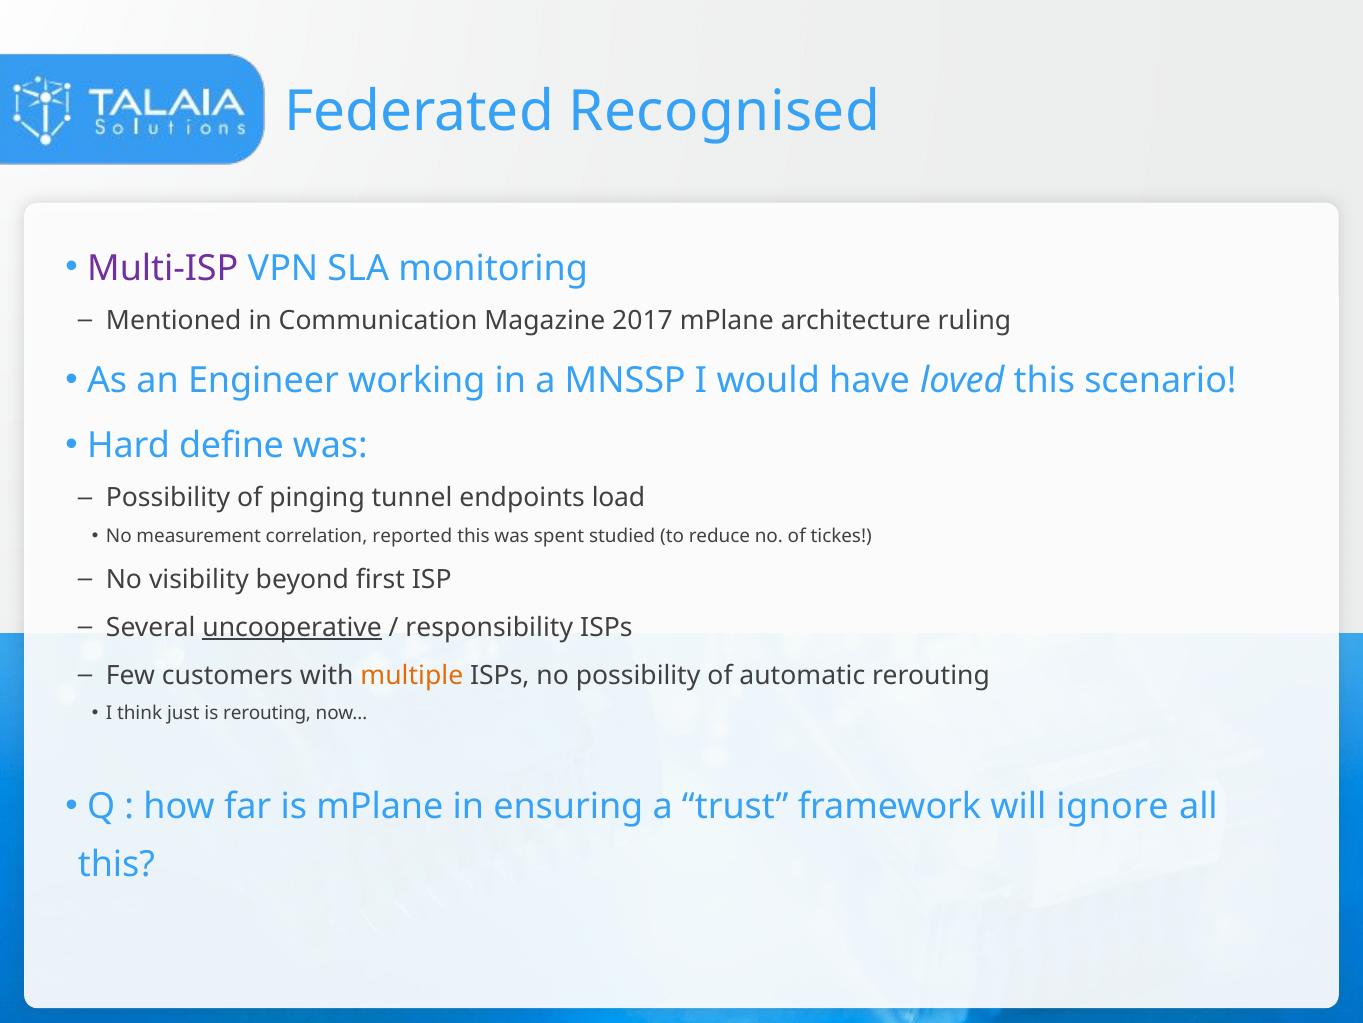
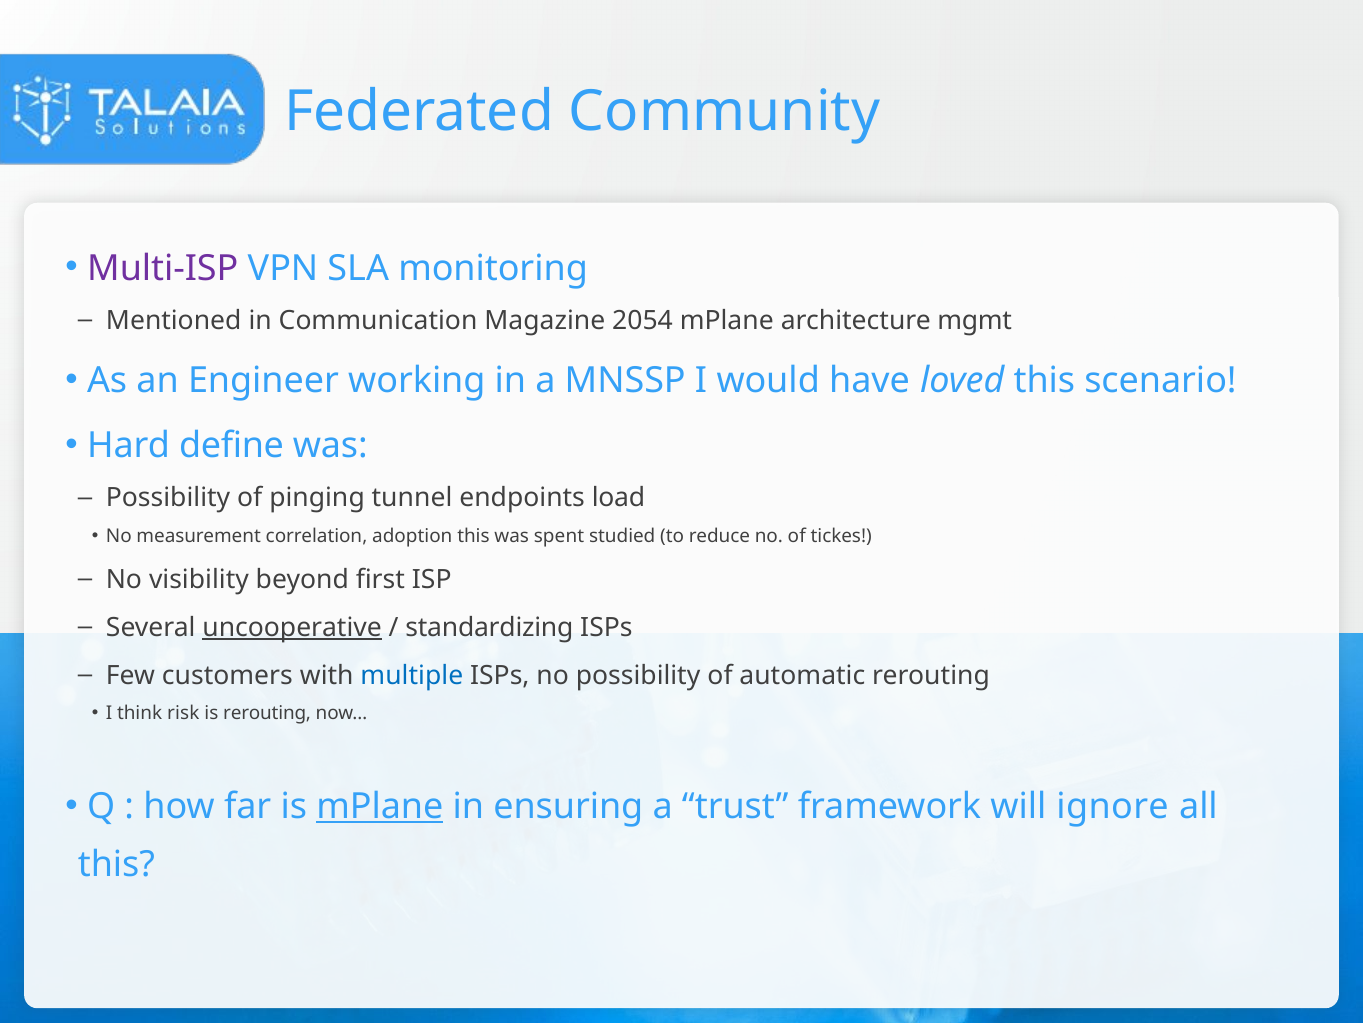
Recognised: Recognised -> Community
2017: 2017 -> 2054
ruling: ruling -> mgmt
reported: reported -> adoption
responsibility: responsibility -> standardizing
multiple colour: orange -> blue
just: just -> risk
mPlane at (380, 806) underline: none -> present
